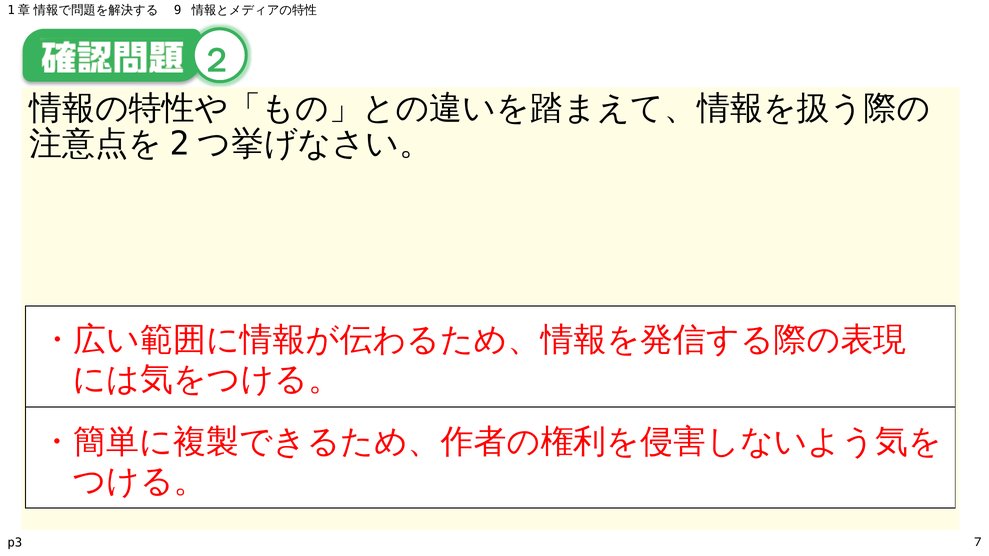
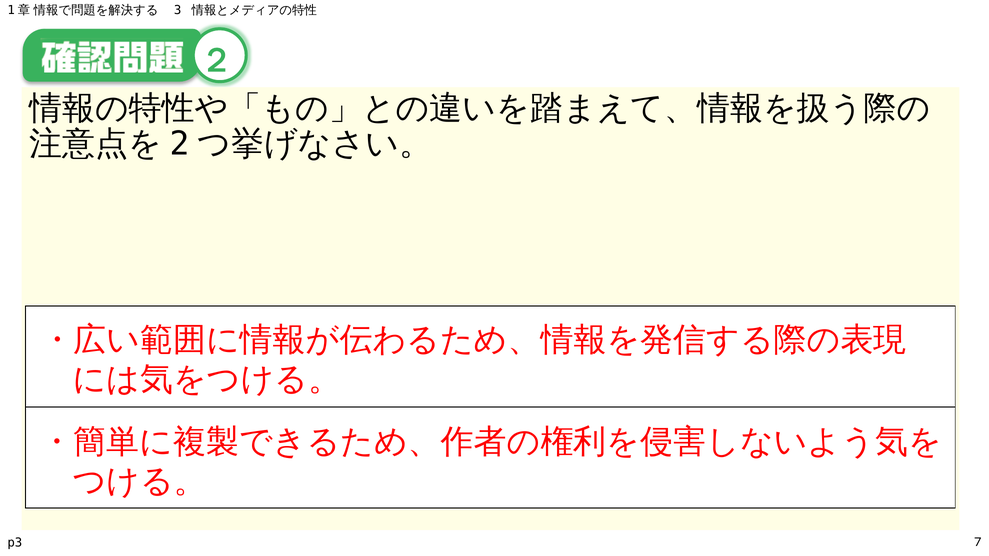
9: 9 -> 3
